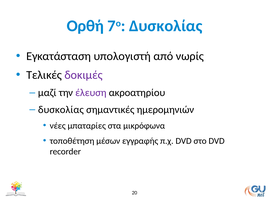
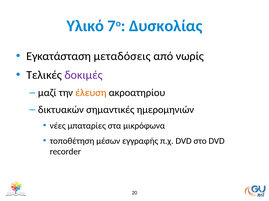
Ορθή: Ορθή -> Υλικό
υπολογιστή: υπολογιστή -> μεταδόσεις
έλευση colour: purple -> orange
δυσκολίας at (61, 110): δυσκολίας -> δικτυακών
